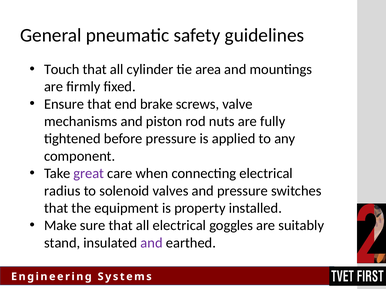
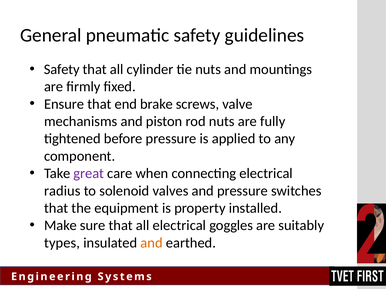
Touch at (62, 69): Touch -> Safety
tie area: area -> nuts
stand: stand -> types
and at (152, 243) colour: purple -> orange
